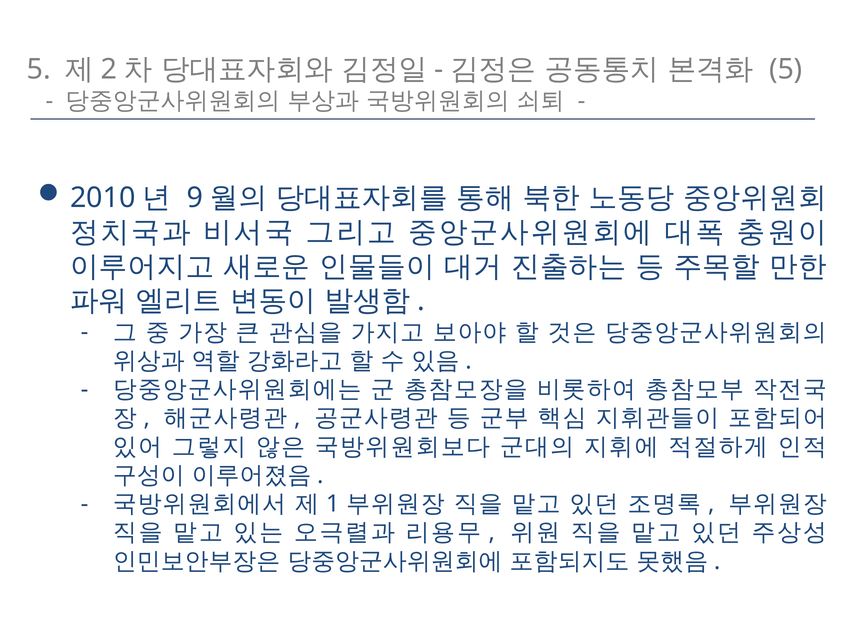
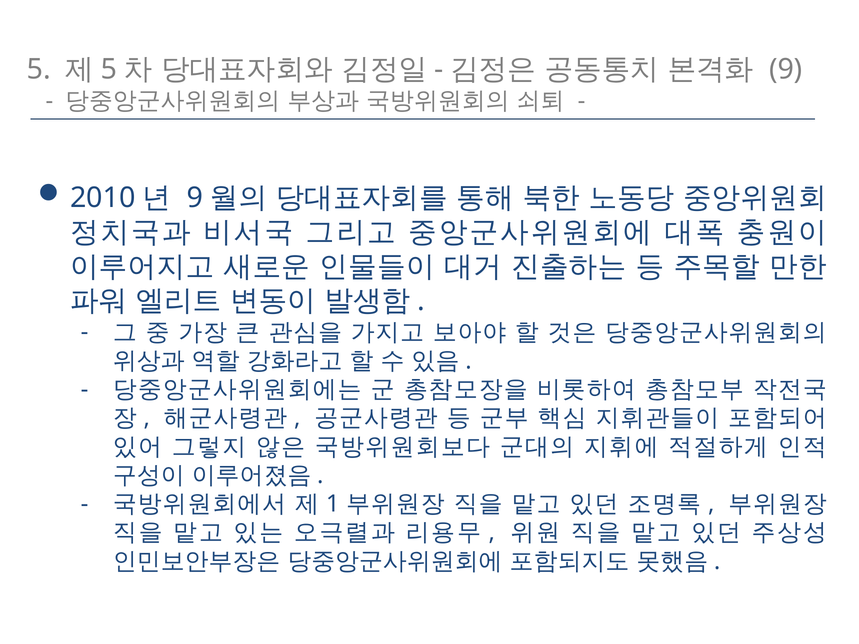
2 at (109, 70): 2 -> 5
5 at (786, 70): 5 -> 9
